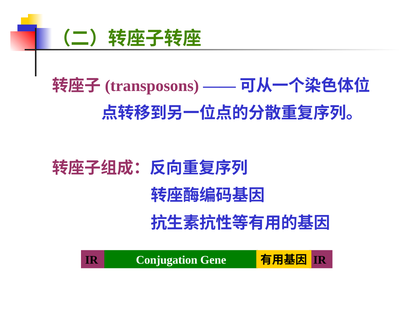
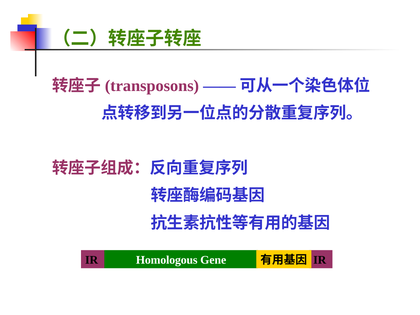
Conjugation: Conjugation -> Homologous
